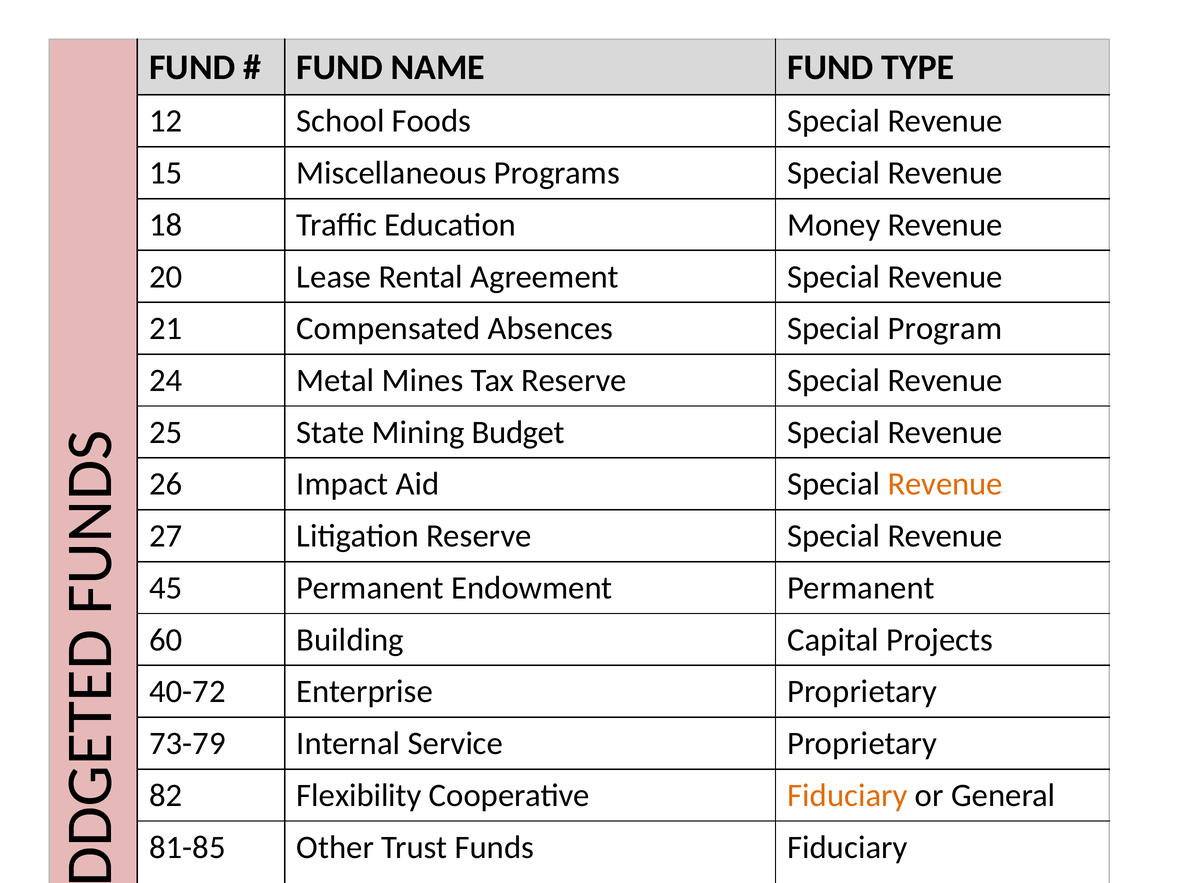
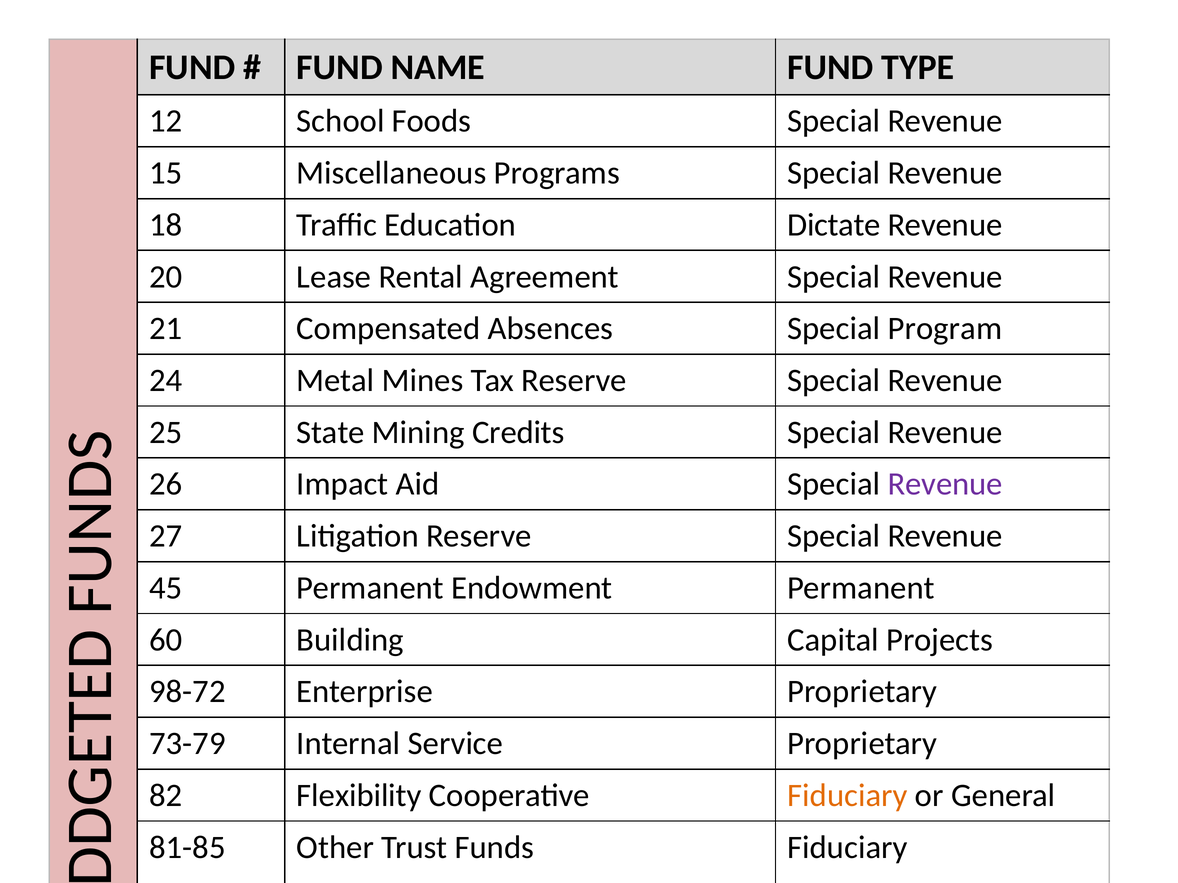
Money: Money -> Dictate
Budget: Budget -> Credits
Revenue at (945, 484) colour: orange -> purple
40-72: 40-72 -> 98-72
